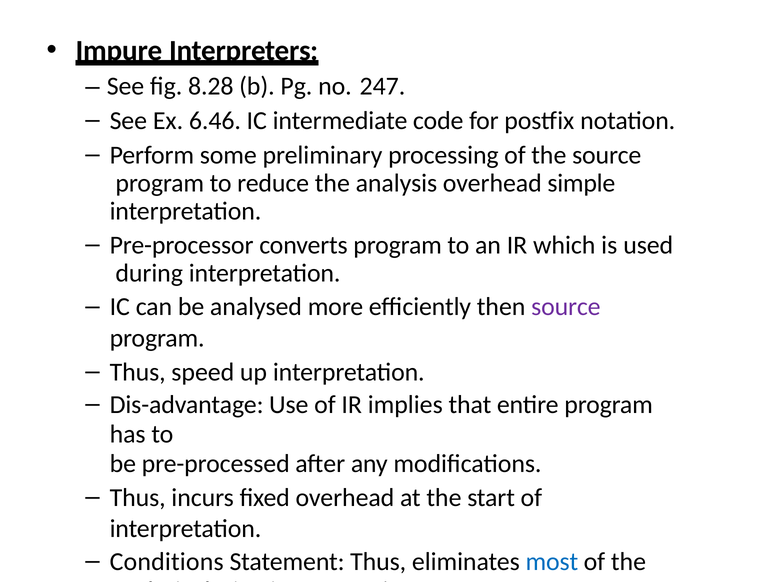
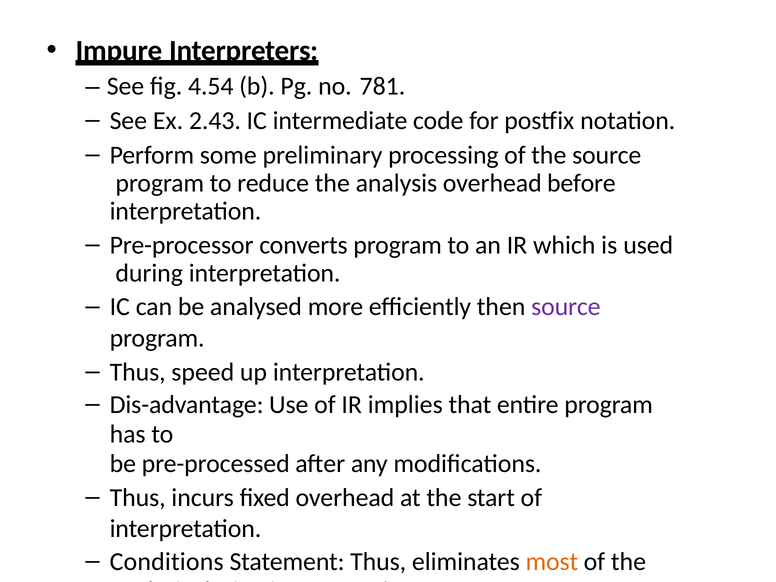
8.28: 8.28 -> 4.54
247: 247 -> 781
6.46: 6.46 -> 2.43
simple: simple -> before
most colour: blue -> orange
